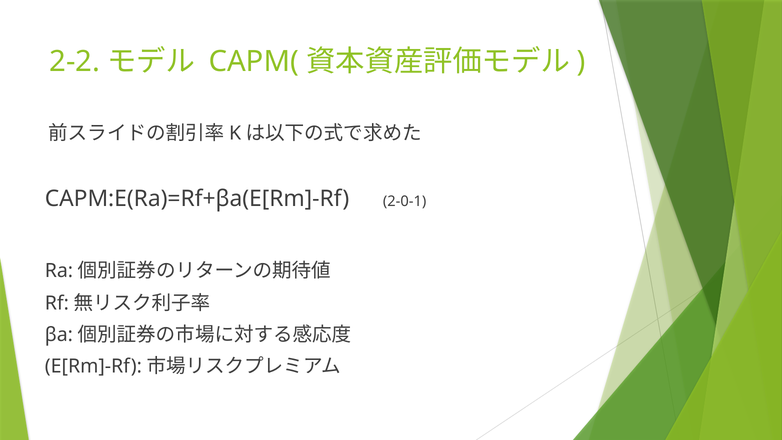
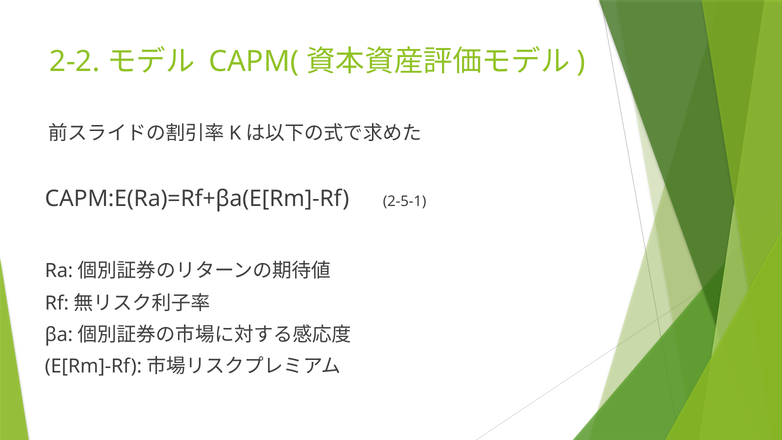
2-0-1: 2-0-1 -> 2-5-1
